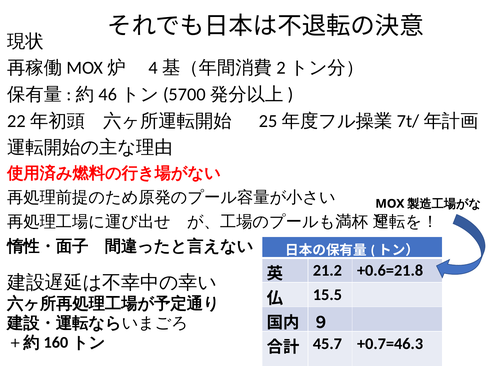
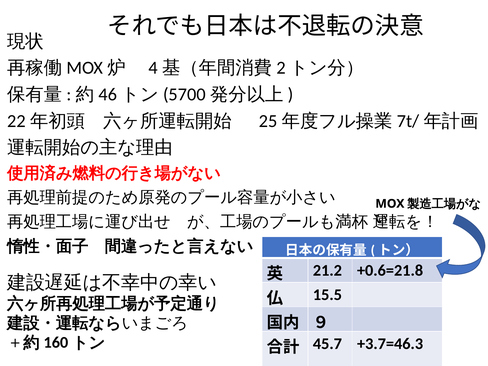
+0.7=46.3: +0.7=46.3 -> +3.7=46.3
